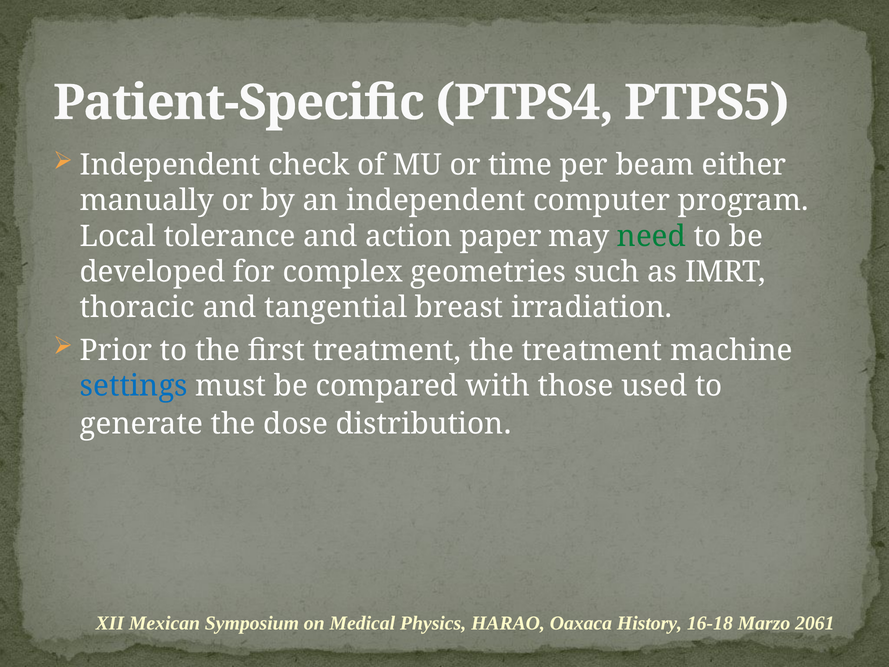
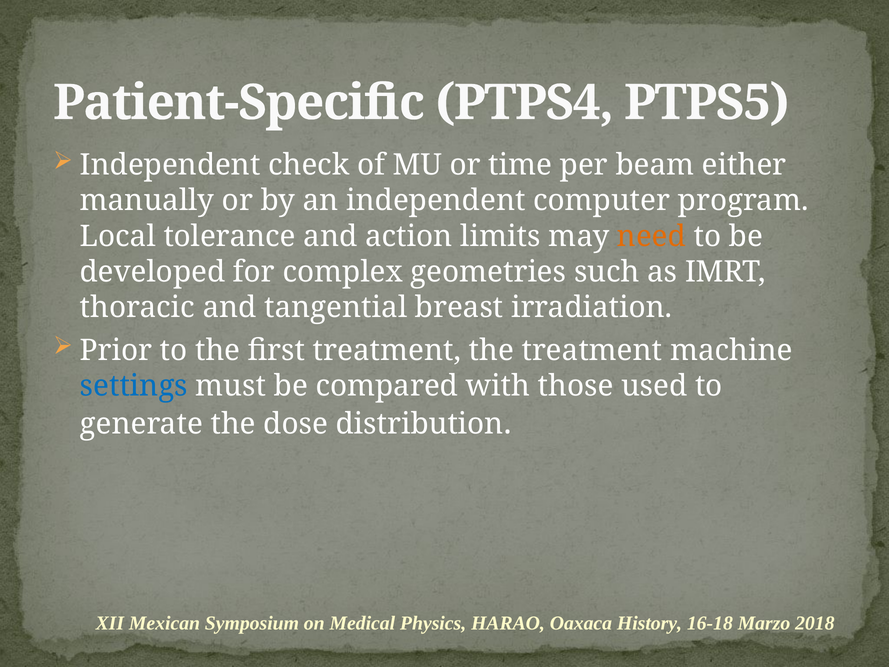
paper: paper -> limits
need colour: green -> orange
2061: 2061 -> 2018
